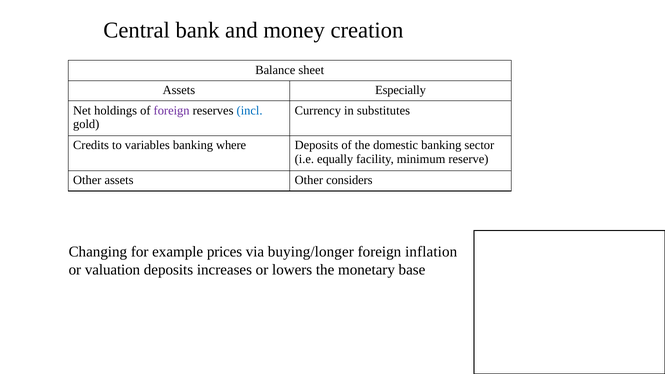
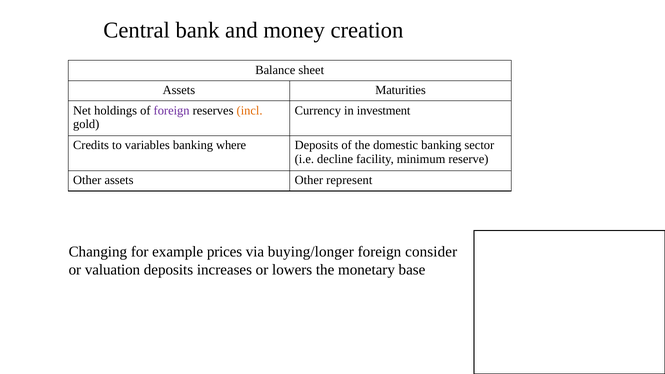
Especially: Especially -> Maturities
incl colour: blue -> orange
substitutes: substitutes -> investment
equally: equally -> decline
considers: considers -> represent
inflation: inflation -> consider
